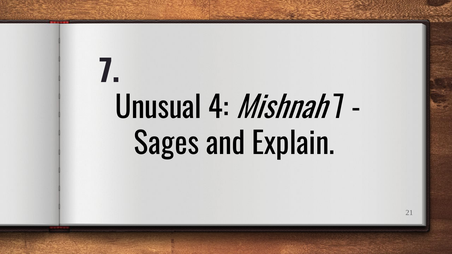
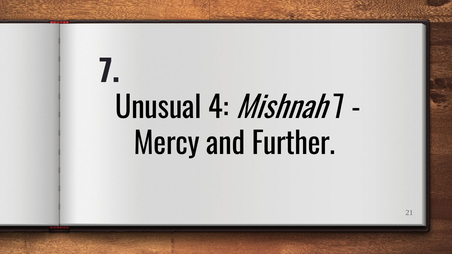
Sages: Sages -> Mercy
Explain: Explain -> Further
